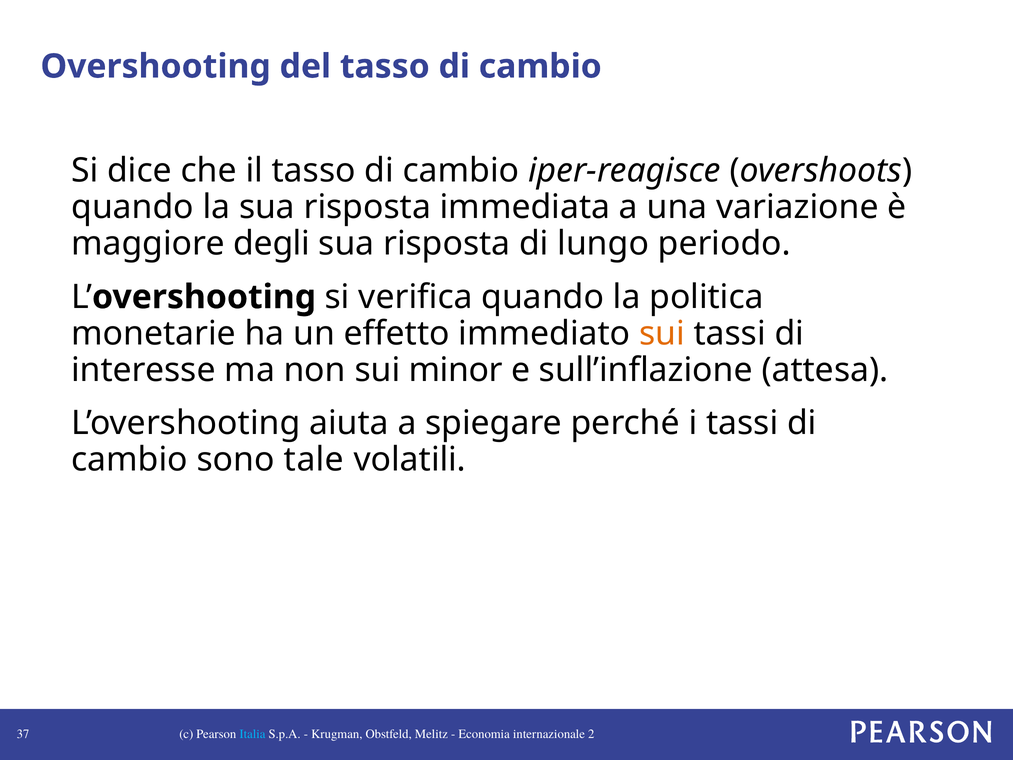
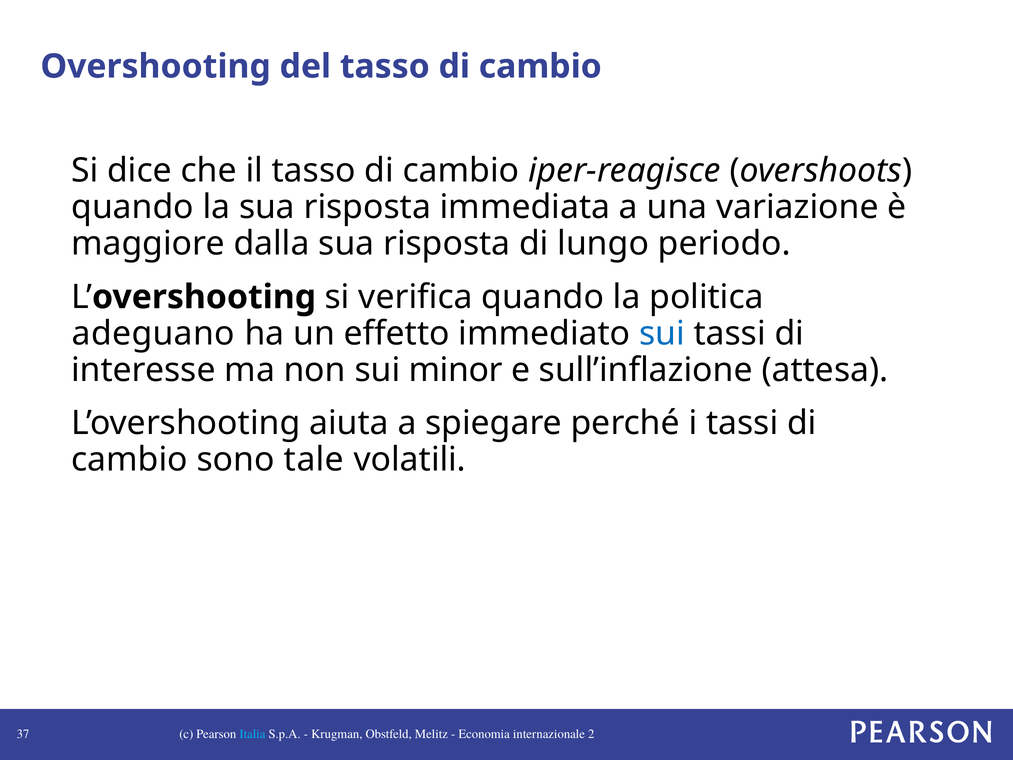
degli: degli -> dalla
monetarie: monetarie -> adeguano
sui at (662, 333) colour: orange -> blue
